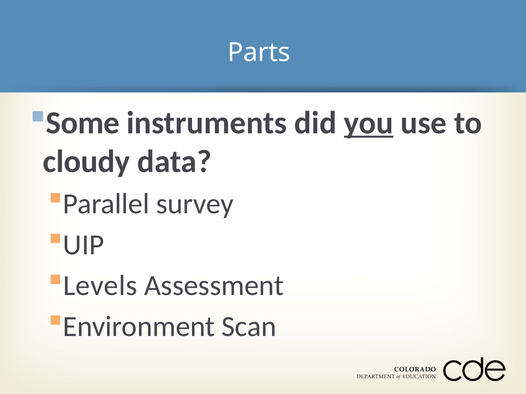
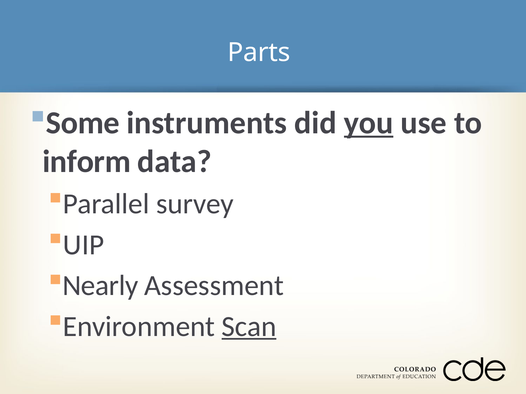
cloudy: cloudy -> inform
Levels: Levels -> Nearly
Scan underline: none -> present
